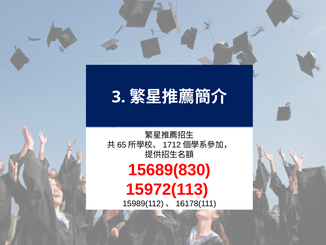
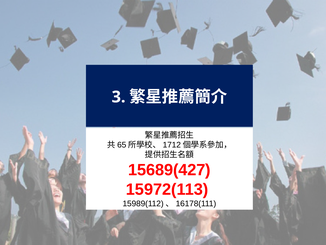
15689(830: 15689(830 -> 15689(427
